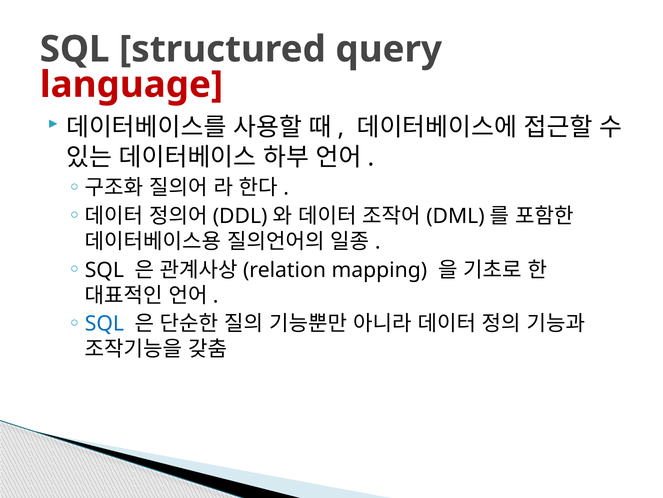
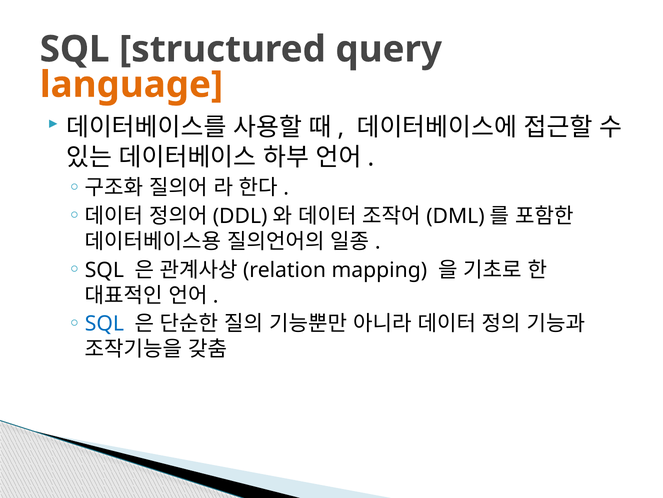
language colour: red -> orange
